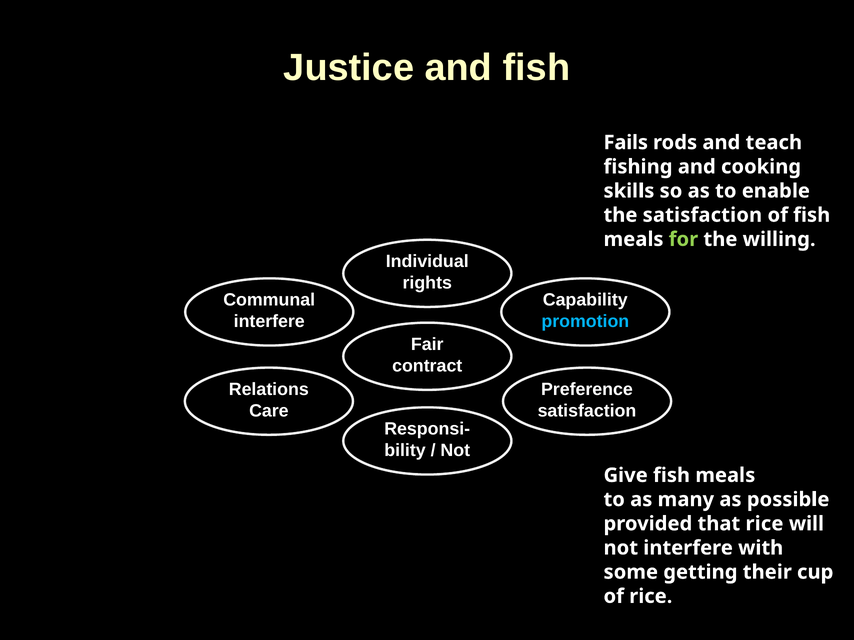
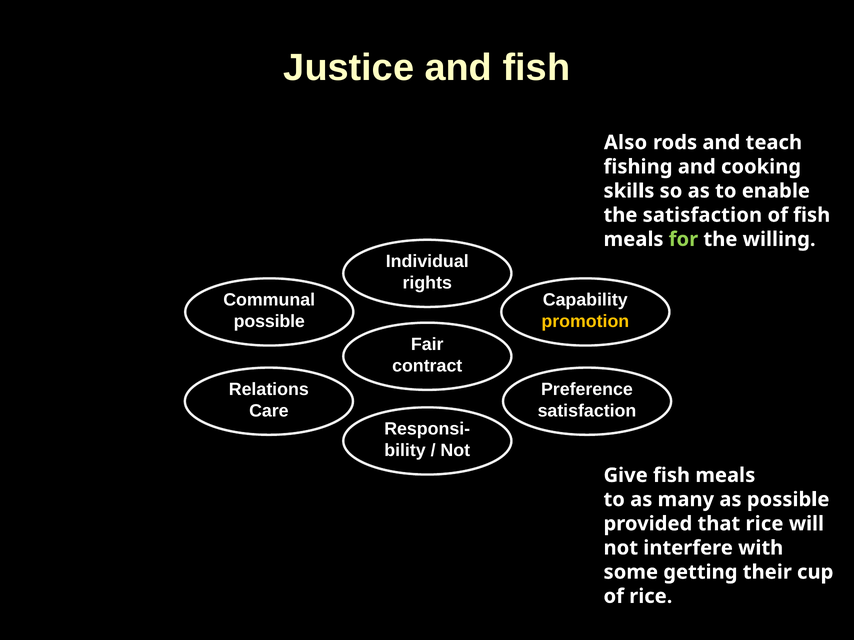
Fails: Fails -> Also
interfere at (269, 322): interfere -> possible
promotion colour: light blue -> yellow
